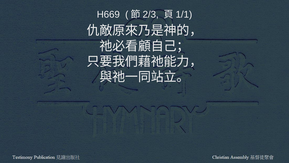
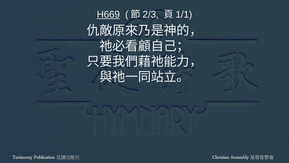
H669 underline: none -> present
